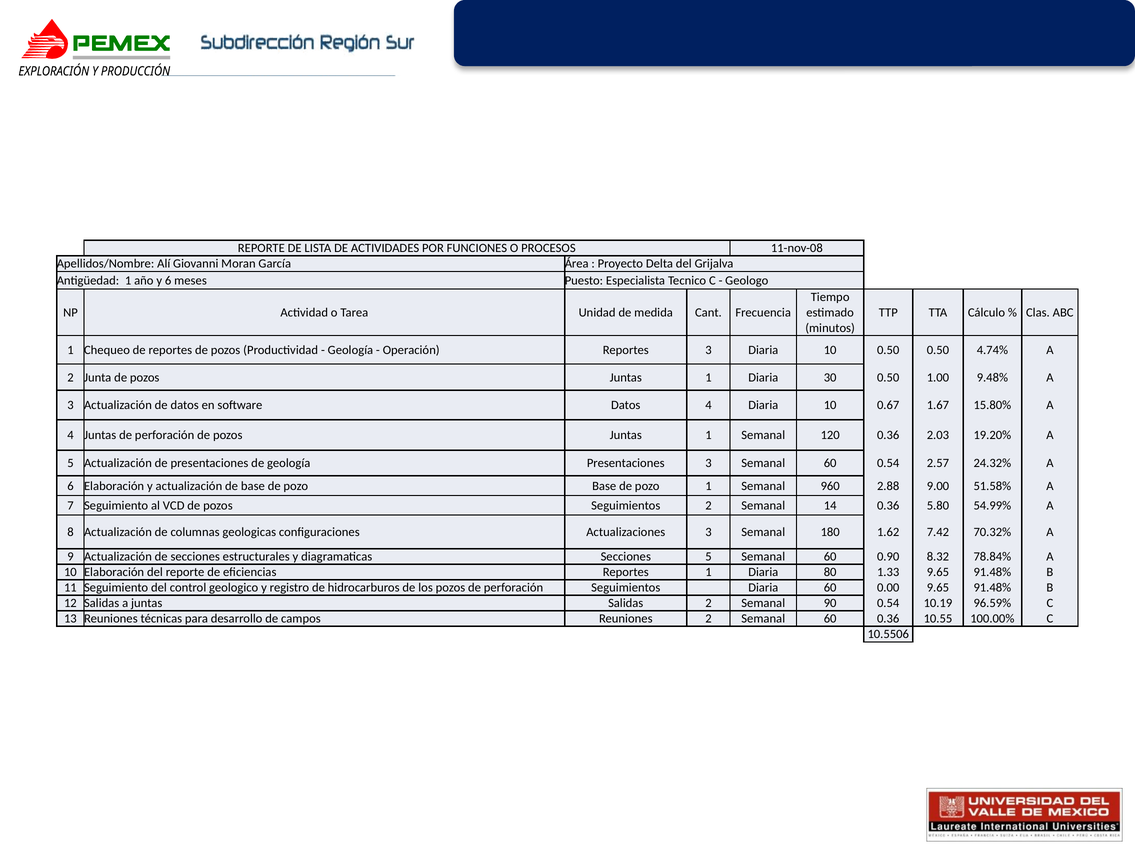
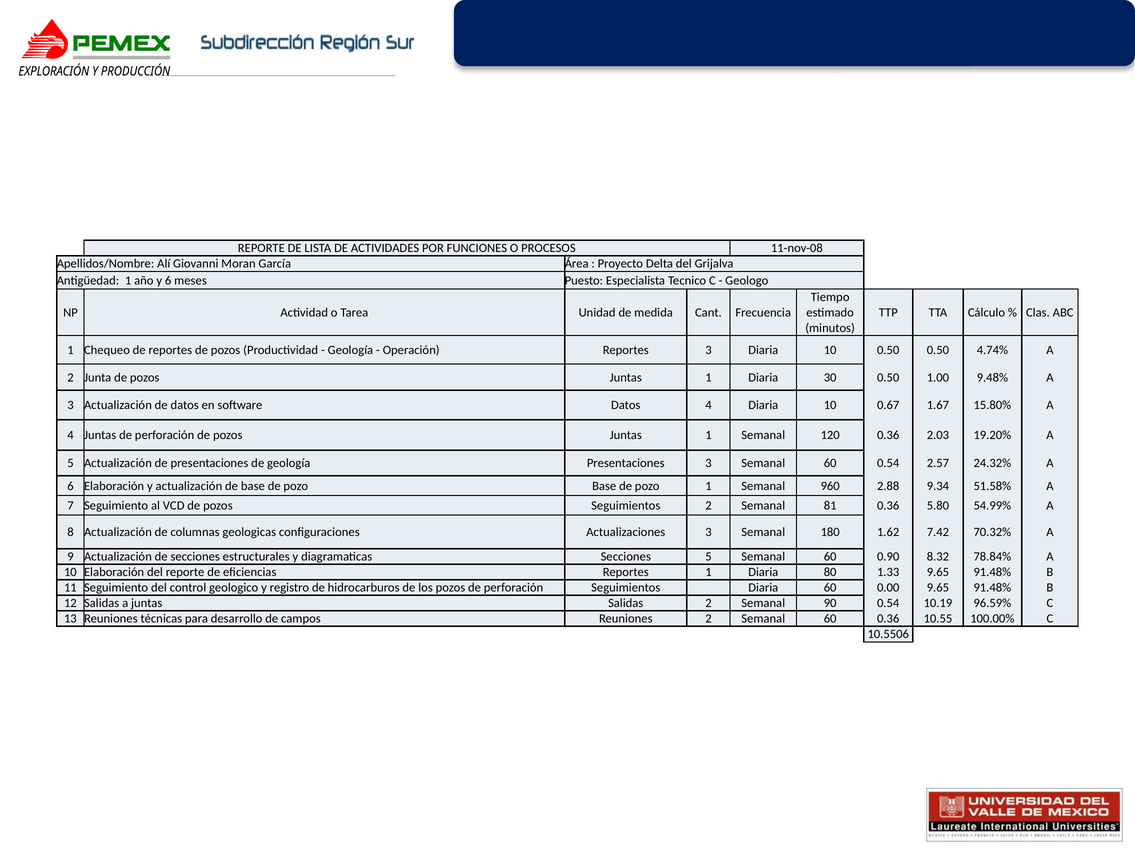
9.00: 9.00 -> 9.34
14: 14 -> 81
